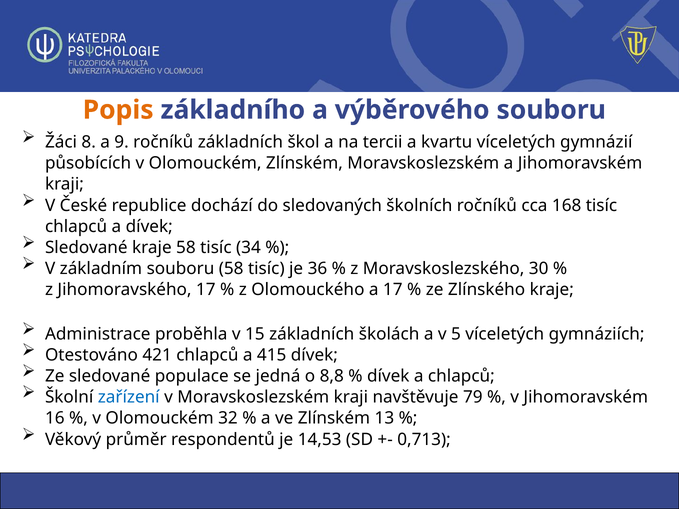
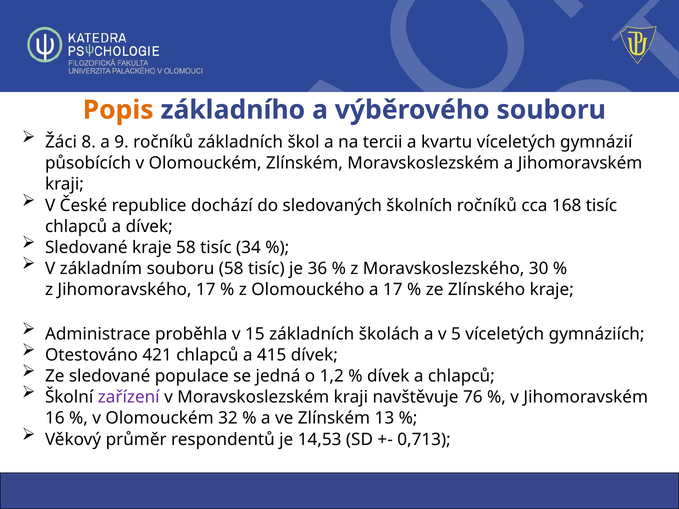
8,8: 8,8 -> 1,2
zařízení colour: blue -> purple
79: 79 -> 76
